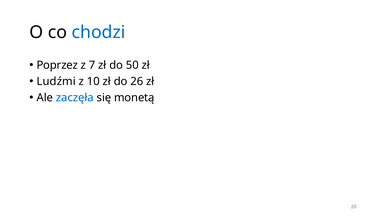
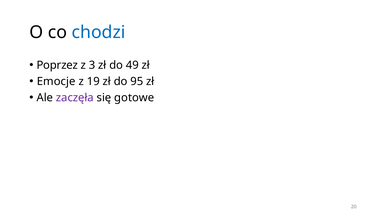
7: 7 -> 3
50: 50 -> 49
Ludźmi: Ludźmi -> Emocje
10: 10 -> 19
26: 26 -> 95
zaczęła colour: blue -> purple
monetą: monetą -> gotowe
